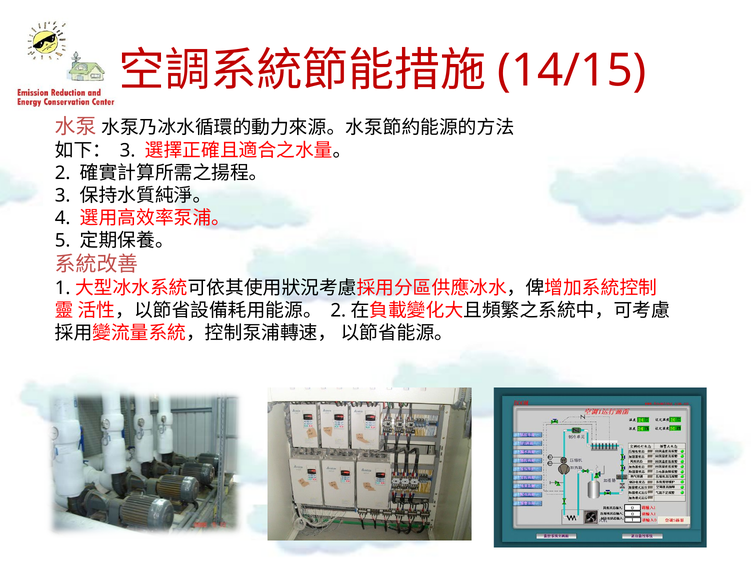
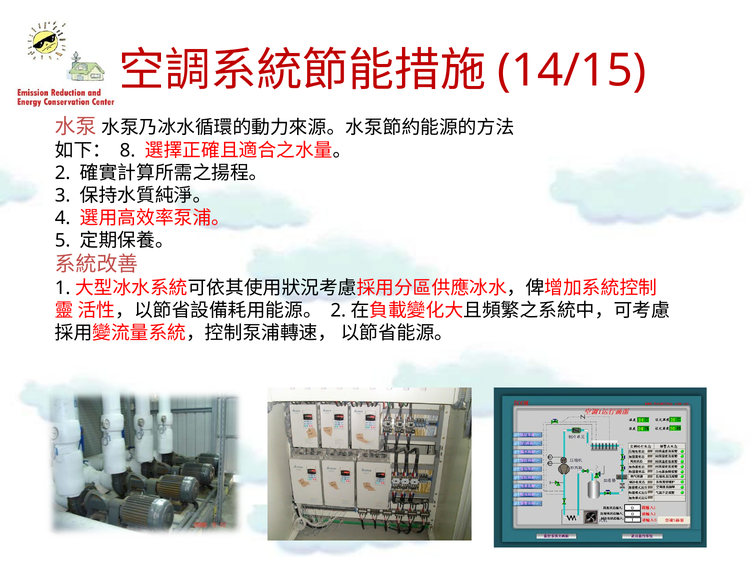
3 at (128, 151): 3 -> 8
